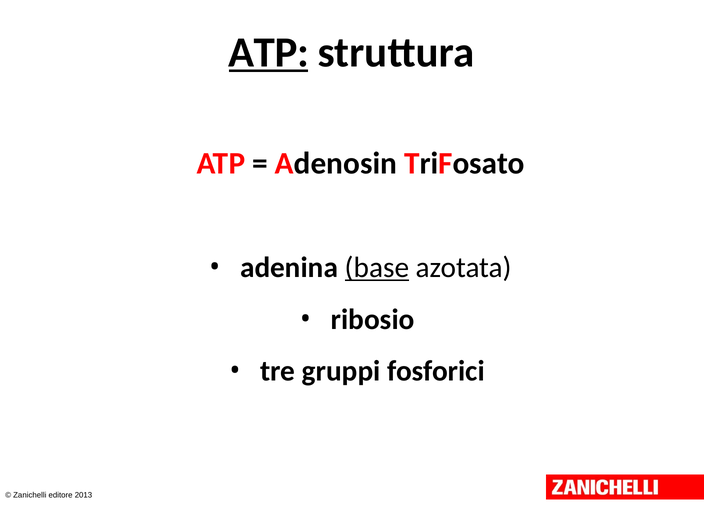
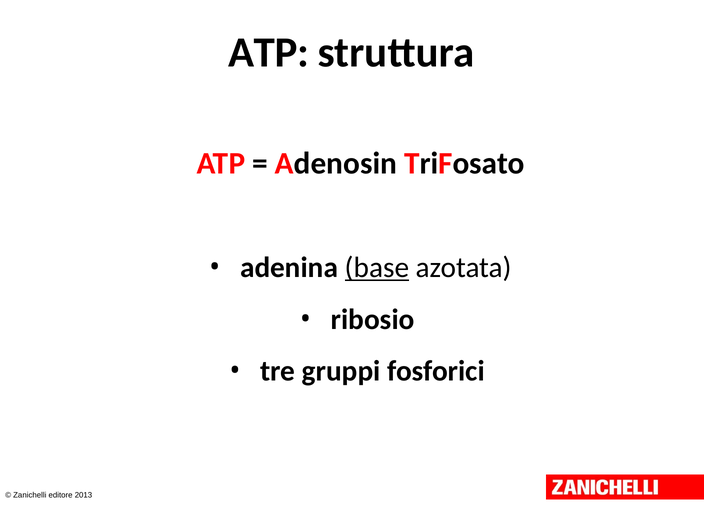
ATP at (269, 52) underline: present -> none
